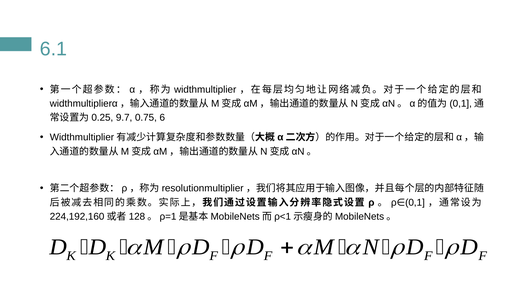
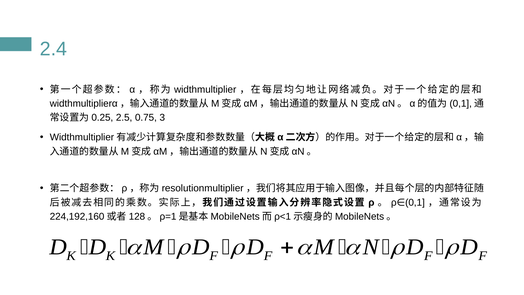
6.1: 6.1 -> 2.4
9.7: 9.7 -> 2.5
6: 6 -> 3
